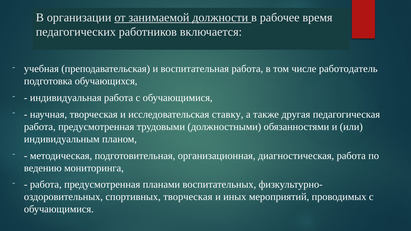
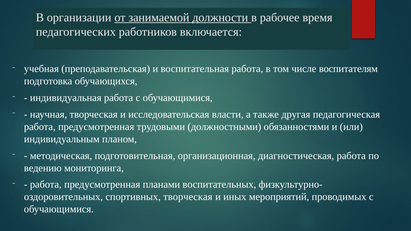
работодатель: работодатель -> воспитателям
ставку: ставку -> власти
